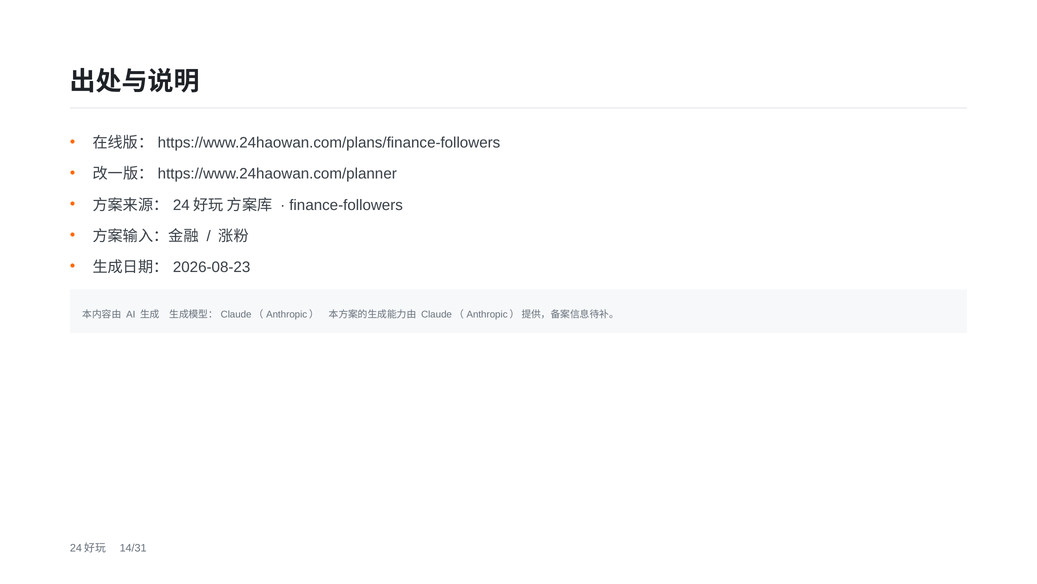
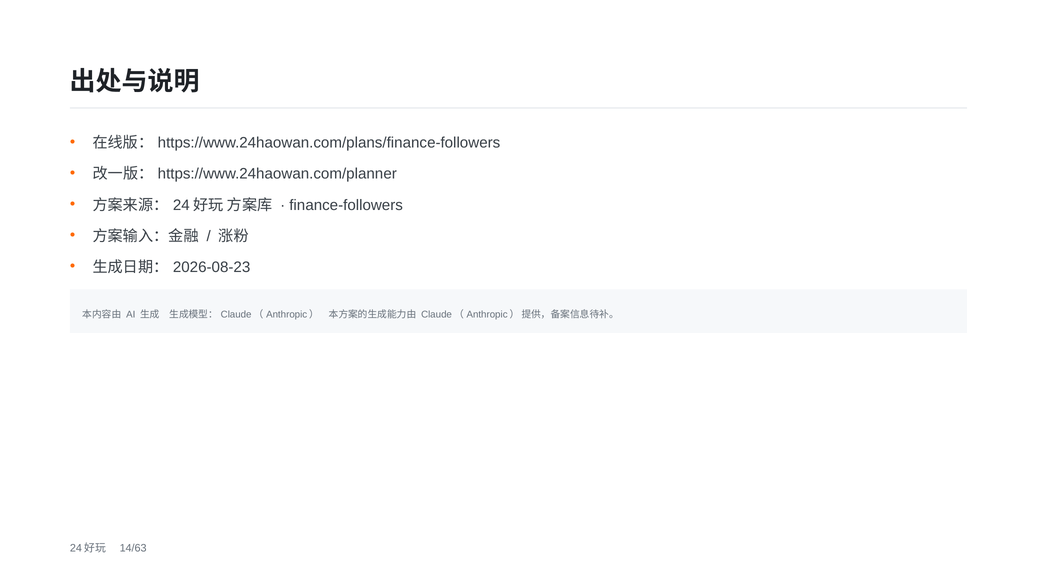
14/31: 14/31 -> 14/63
